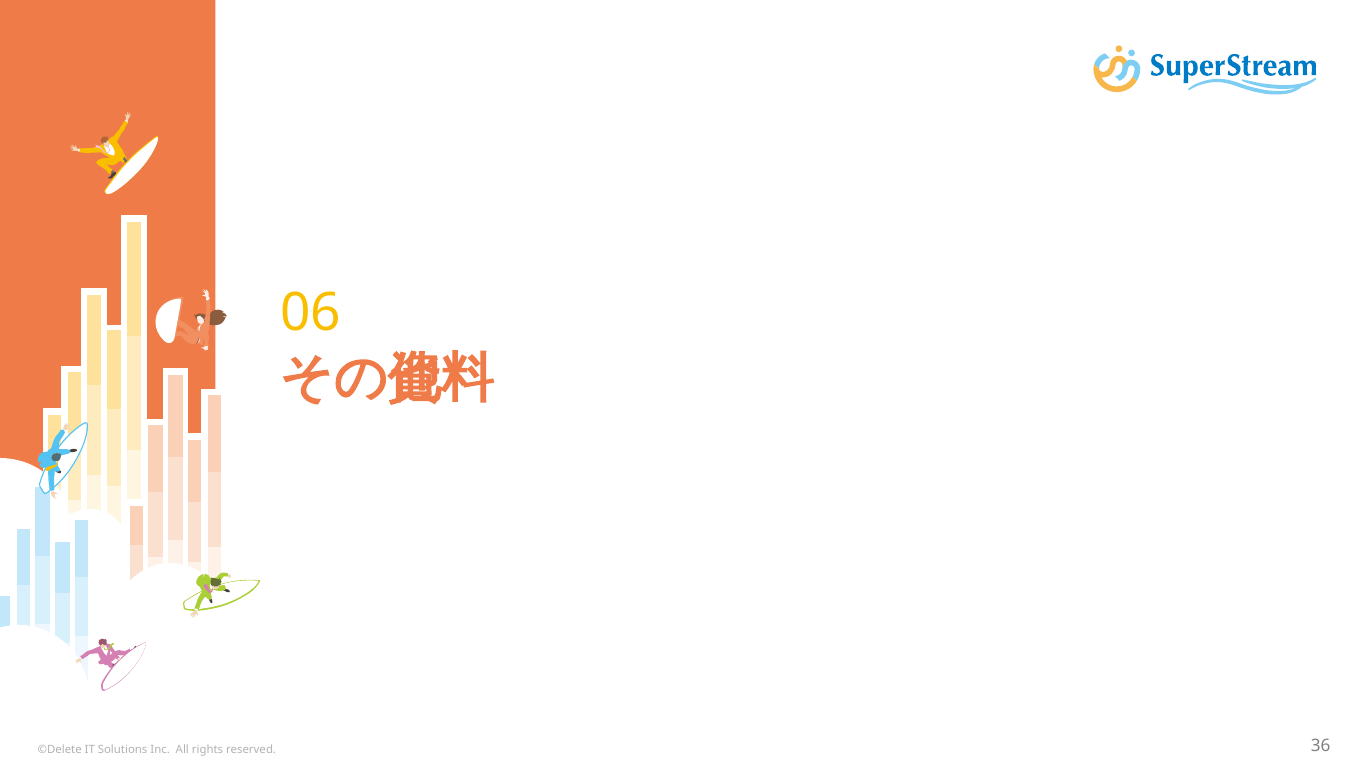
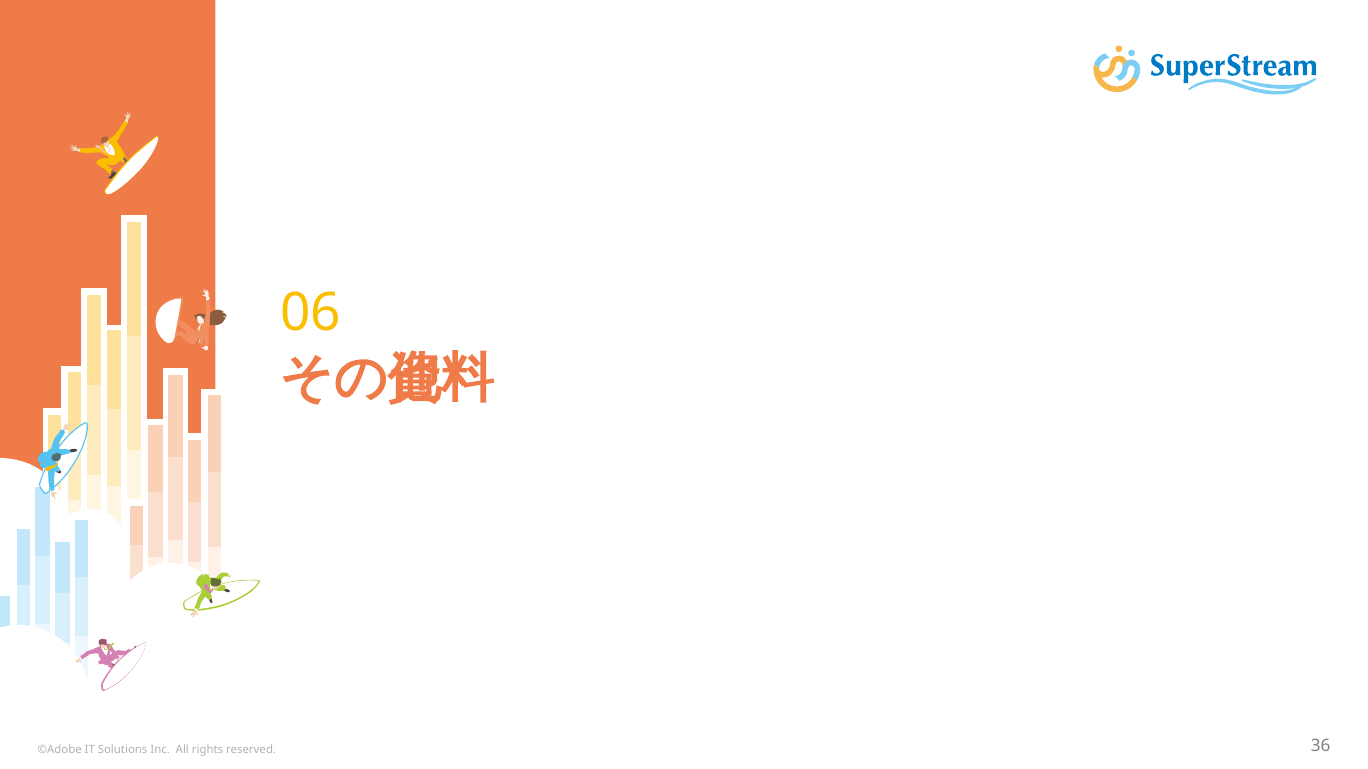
©Delete: ©Delete -> ©Adobe
